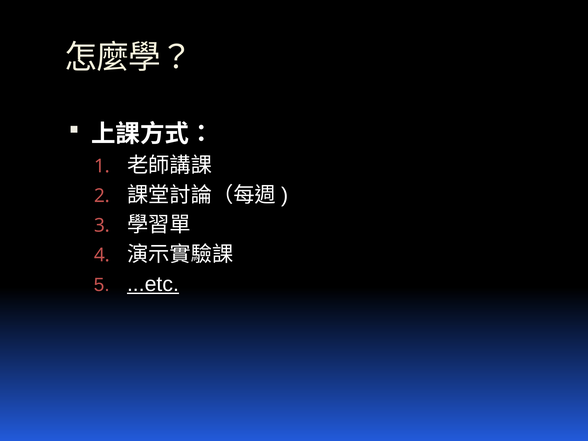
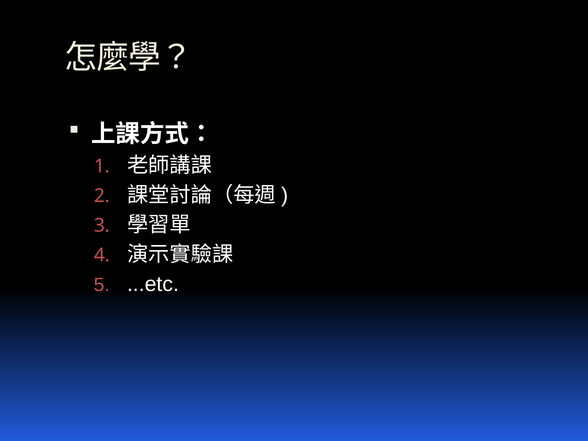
...etc underline: present -> none
